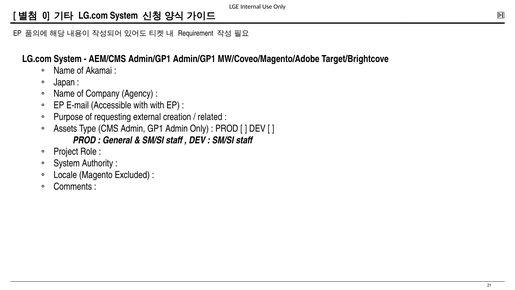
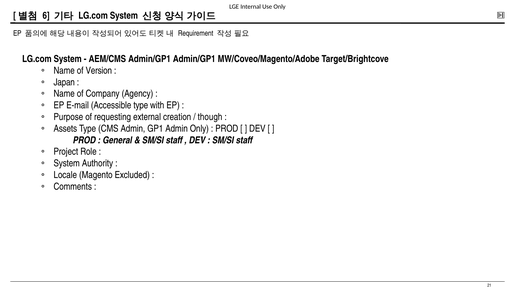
0: 0 -> 6
Akamai: Akamai -> Version
Accessible with: with -> type
related: related -> though
